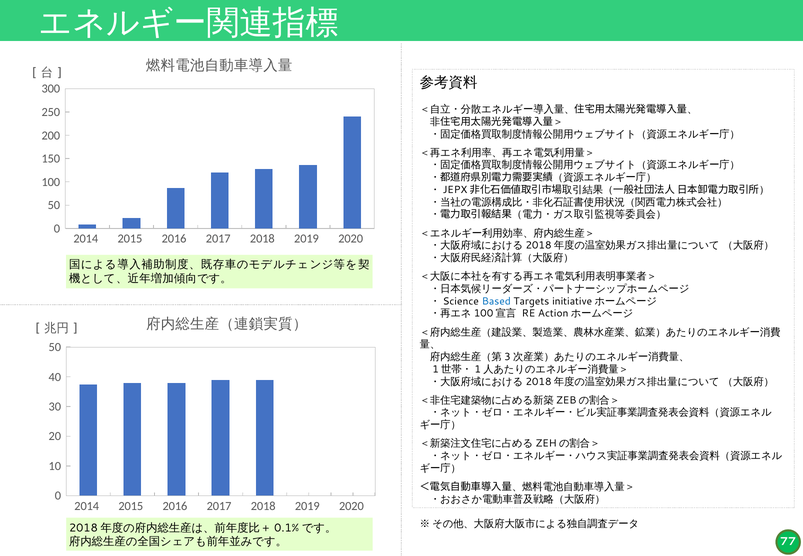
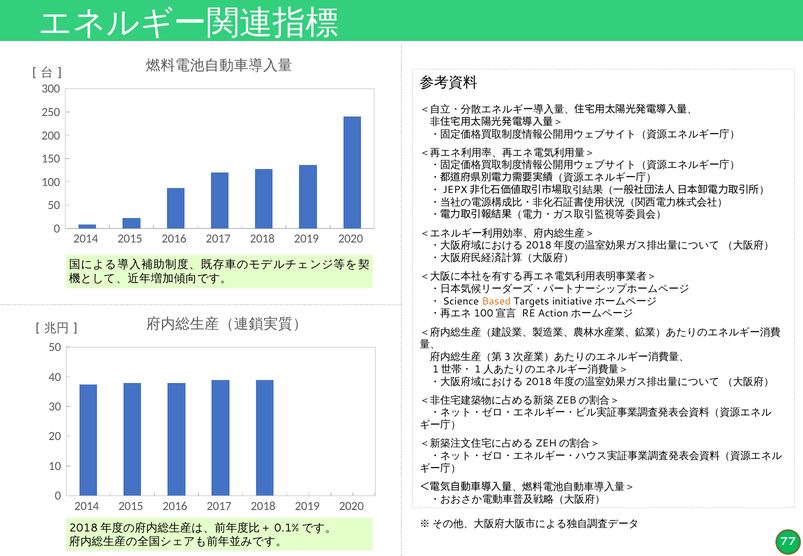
Based colour: blue -> orange
